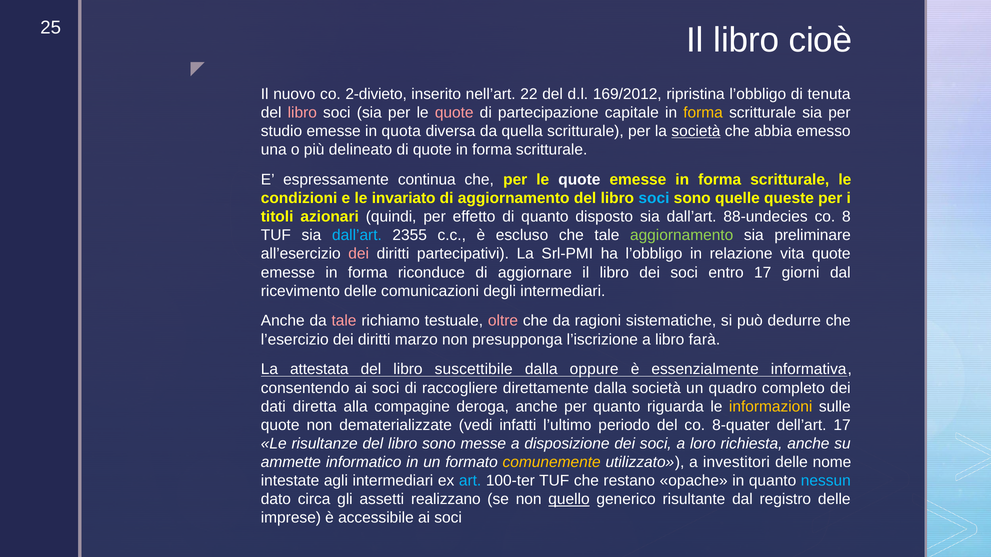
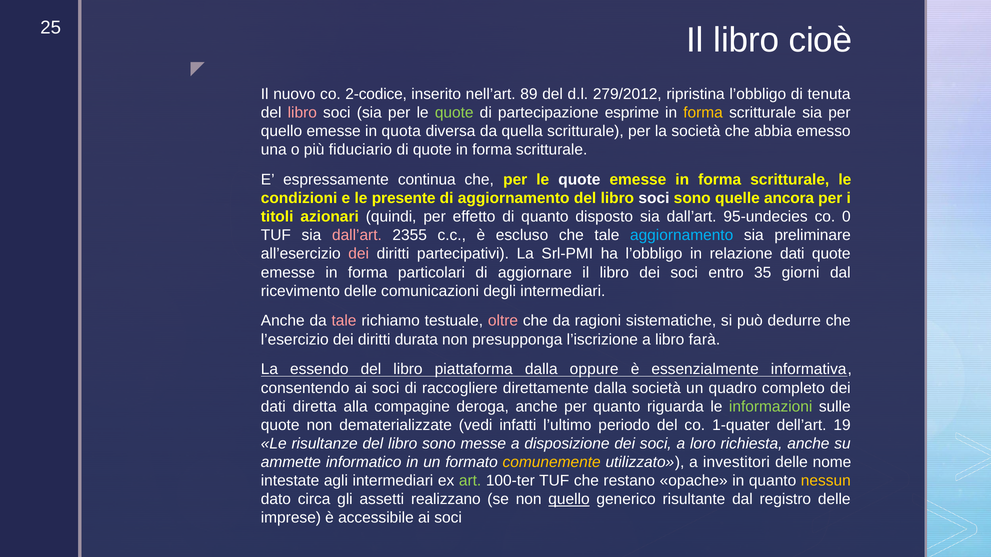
2-divieto: 2-divieto -> 2-codice
22: 22 -> 89
169/2012: 169/2012 -> 279/2012
quote at (454, 113) colour: pink -> light green
capitale: capitale -> esprime
studio at (282, 131): studio -> quello
società at (696, 131) underline: present -> none
delineato: delineato -> fiduciario
invariato: invariato -> presente
soci at (654, 198) colour: light blue -> white
queste: queste -> ancora
88-undecies: 88-undecies -> 95-undecies
8: 8 -> 0
dall’art at (357, 235) colour: light blue -> pink
aggiornamento at (682, 235) colour: light green -> light blue
relazione vita: vita -> dati
riconduce: riconduce -> particolari
entro 17: 17 -> 35
marzo: marzo -> durata
attestata: attestata -> essendo
suscettibile: suscettibile -> piattaforma
informazioni colour: yellow -> light green
8-quater: 8-quater -> 1-quater
dell’art 17: 17 -> 19
art colour: light blue -> light green
nessun colour: light blue -> yellow
